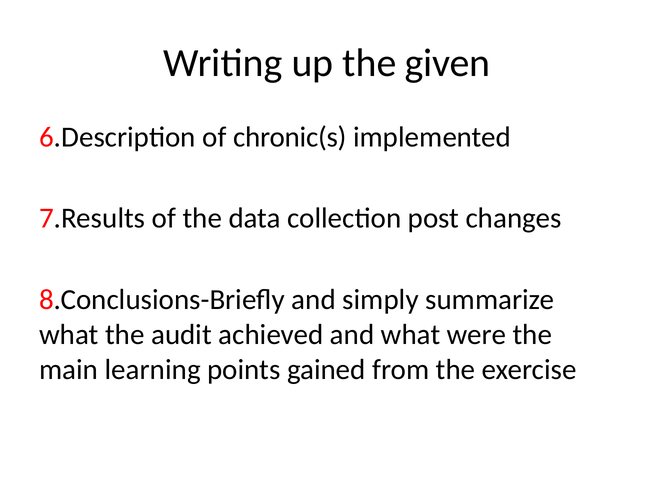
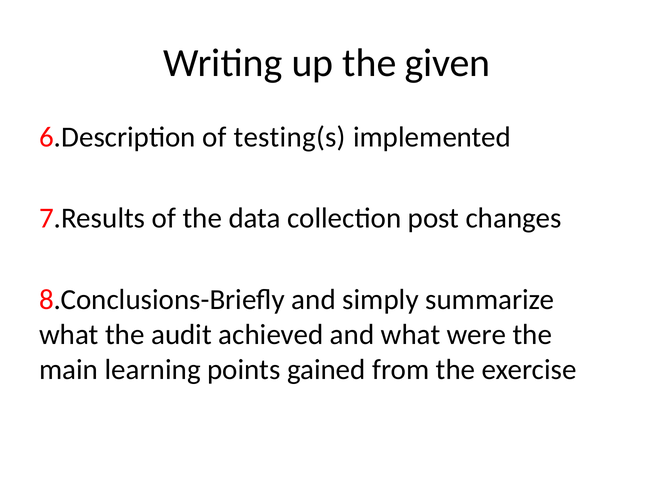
chronic(s: chronic(s -> testing(s
